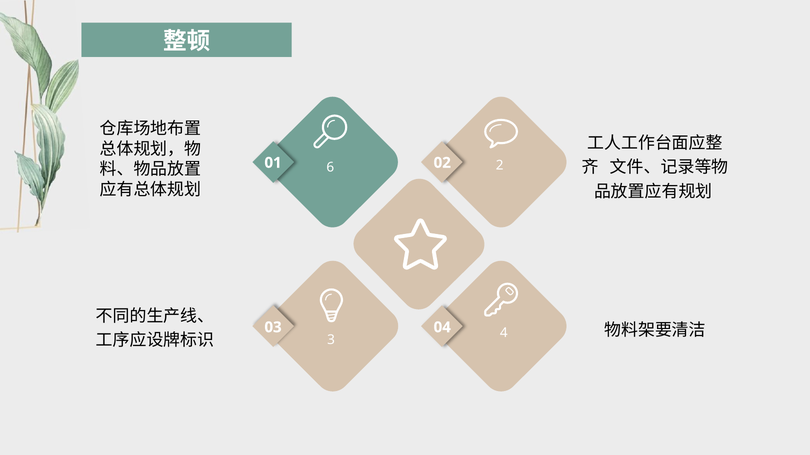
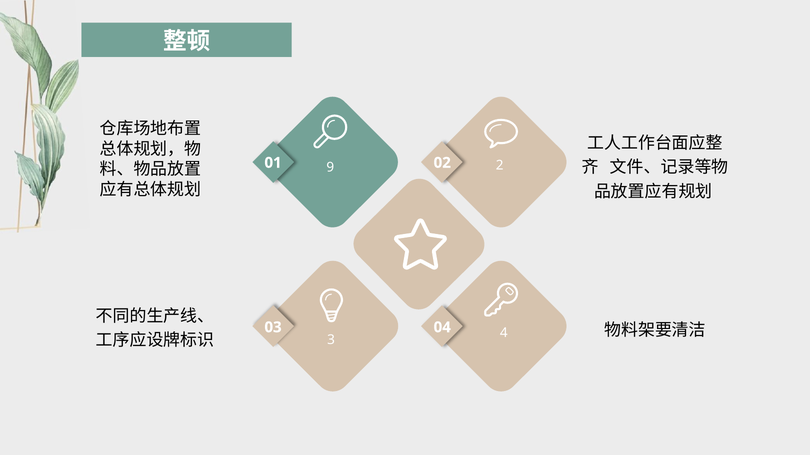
6: 6 -> 9
